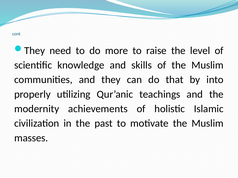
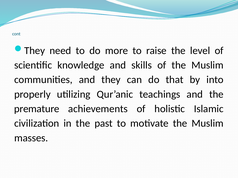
modernity: modernity -> premature
